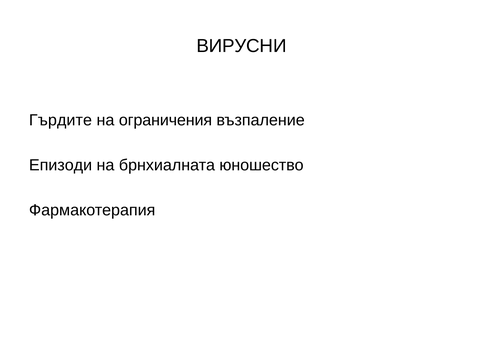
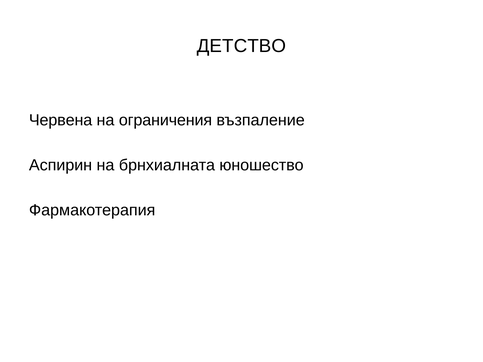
ВИРУСНИ: ВИРУСНИ -> ДЕТСТВО
Гърдите: Гърдите -> Червена
Епизоди: Епизоди -> Аспирин
